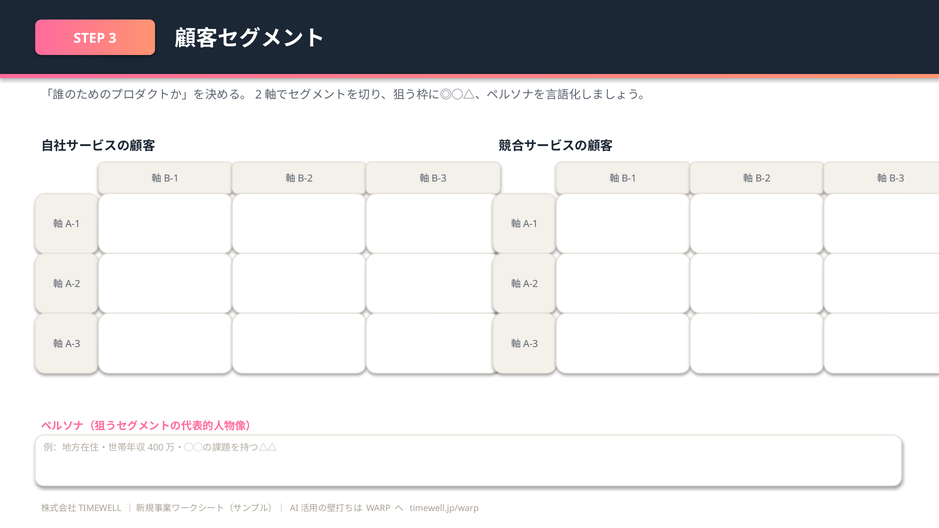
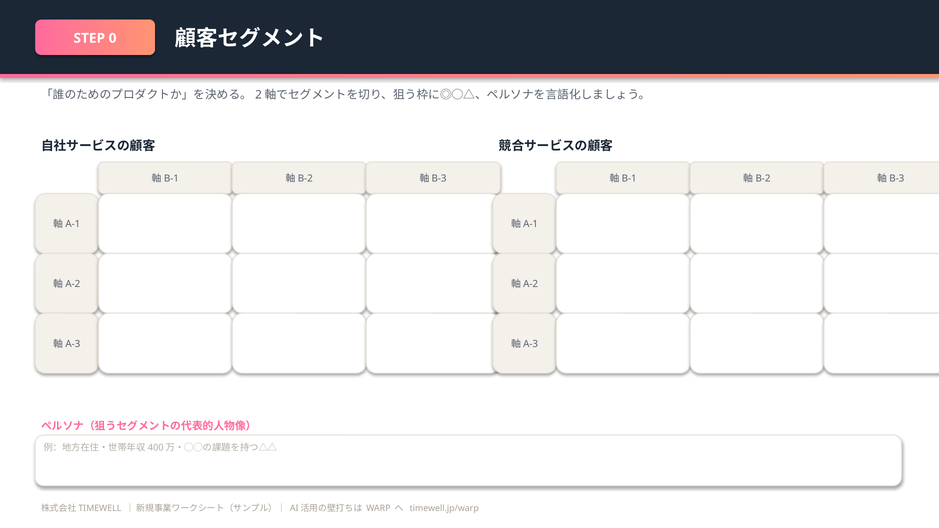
3: 3 -> 0
